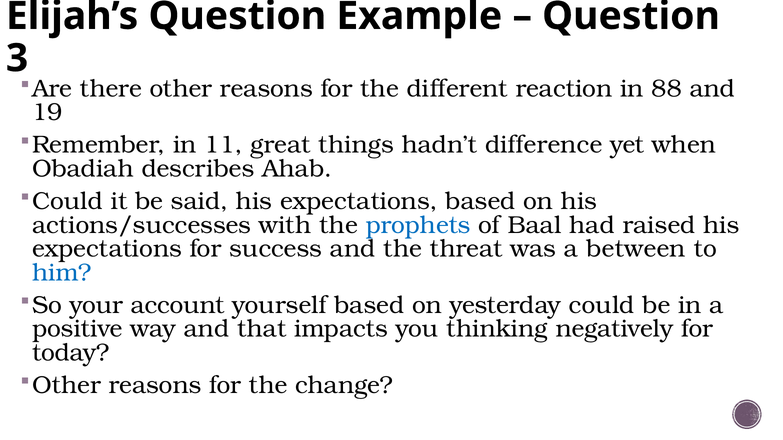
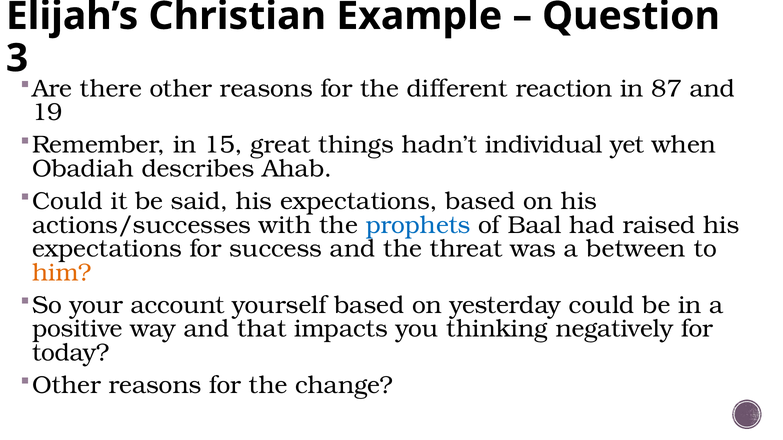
Elijah’s Question: Question -> Christian
88: 88 -> 87
11: 11 -> 15
difference: difference -> individual
him colour: blue -> orange
